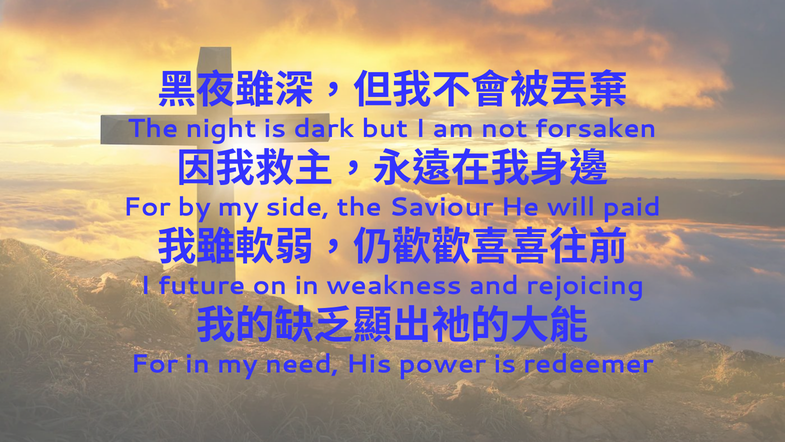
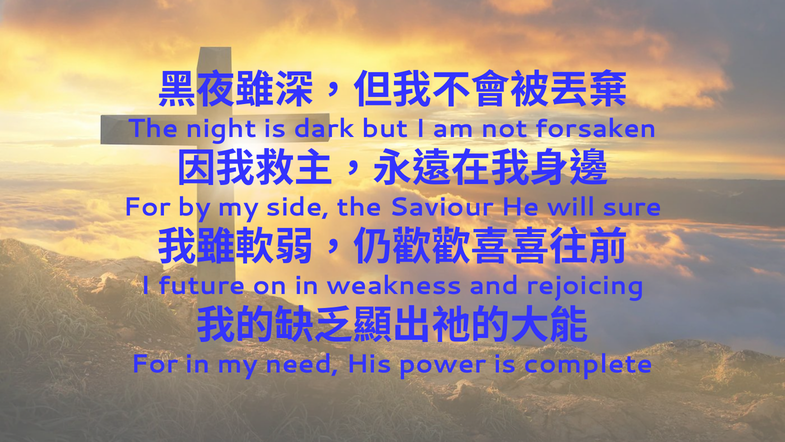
paid: paid -> sure
redeemer: redeemer -> complete
